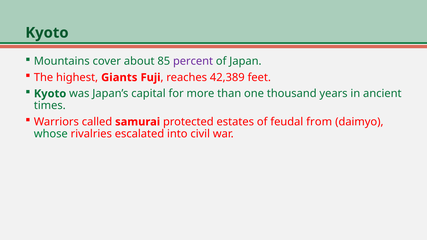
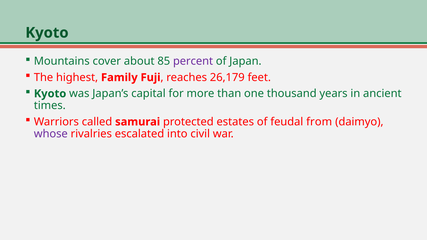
Giants: Giants -> Family
42,389: 42,389 -> 26,179
whose colour: green -> purple
